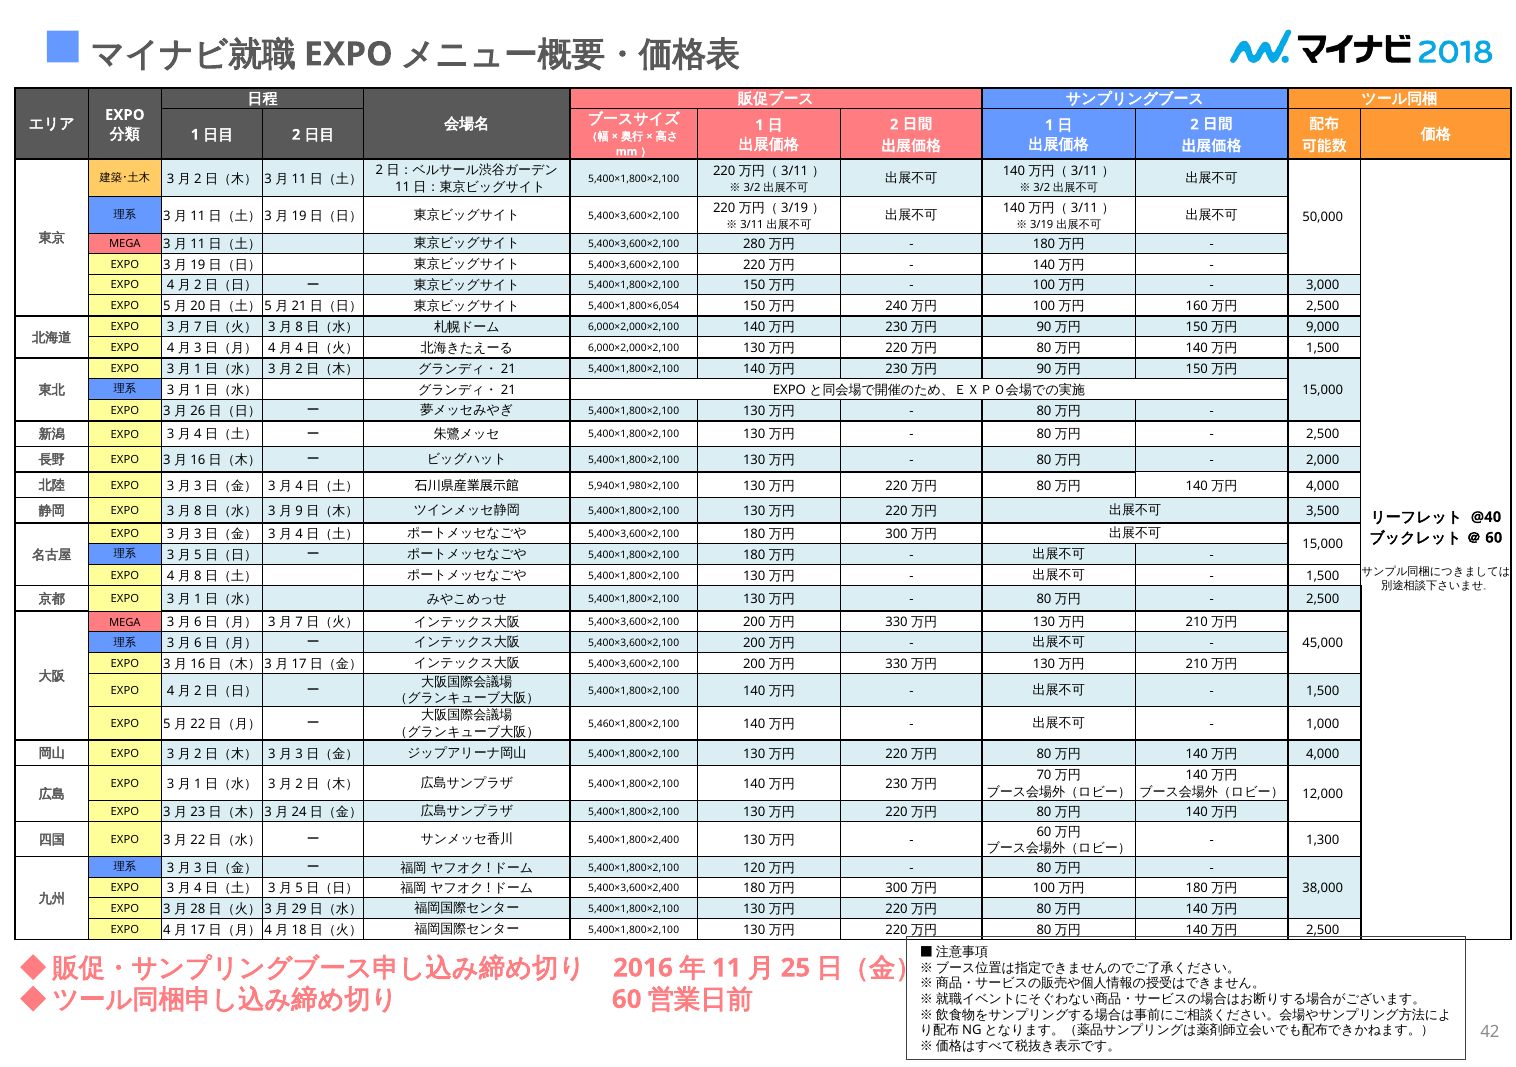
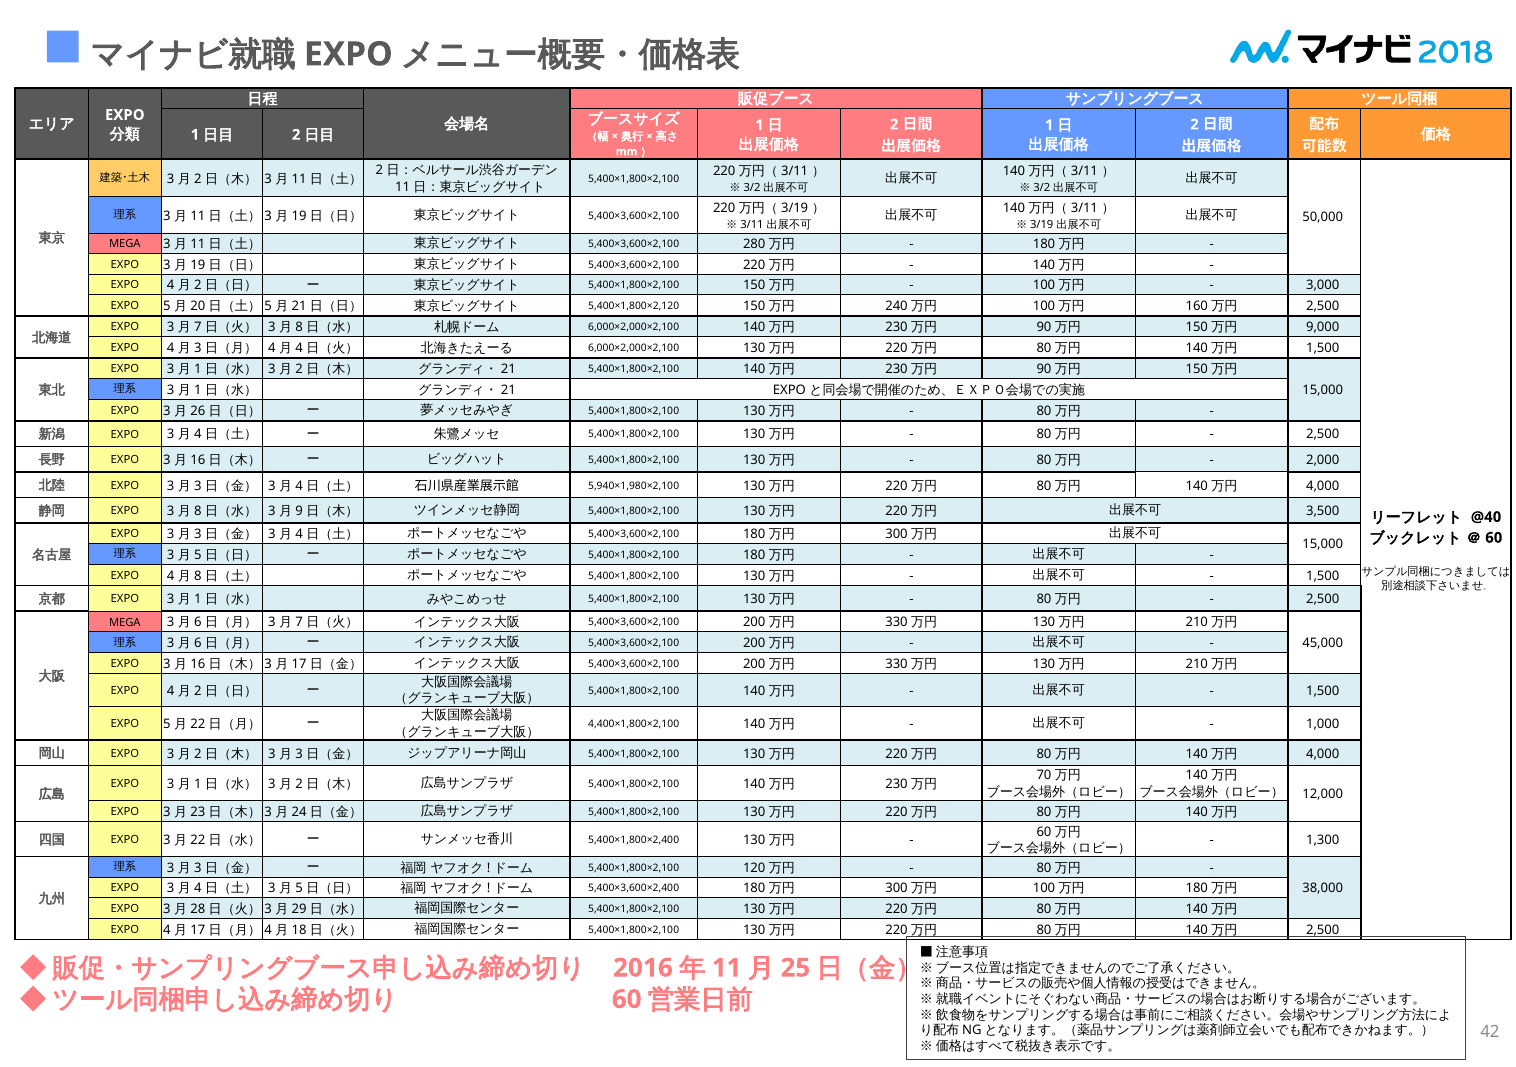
5,400×1,800×6,054: 5,400×1,800×6,054 -> 5,400×1,800×2,120
5,460×1,800×2,100: 5,460×1,800×2,100 -> 4,400×1,800×2,100
